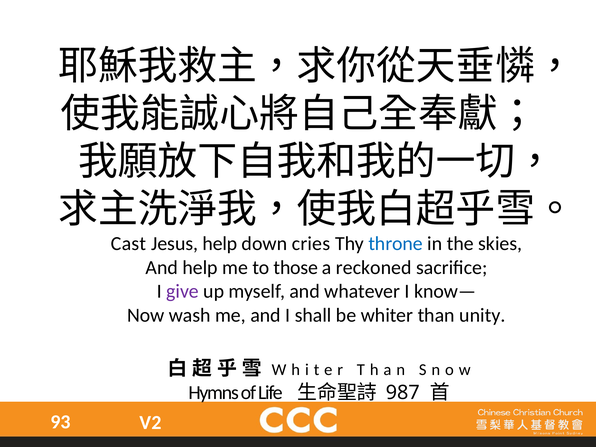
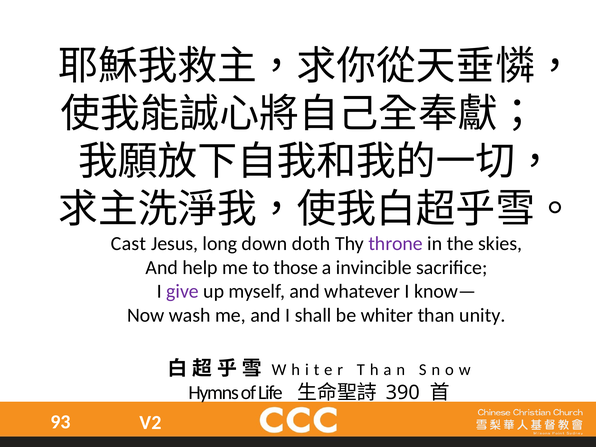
Jesus help: help -> long
cries: cries -> doth
throne colour: blue -> purple
reckoned: reckoned -> invincible
987: 987 -> 390
